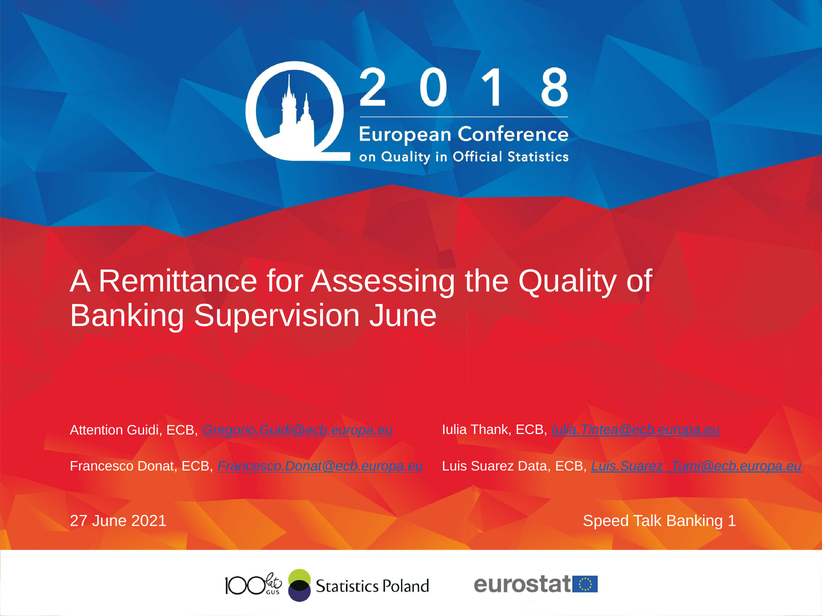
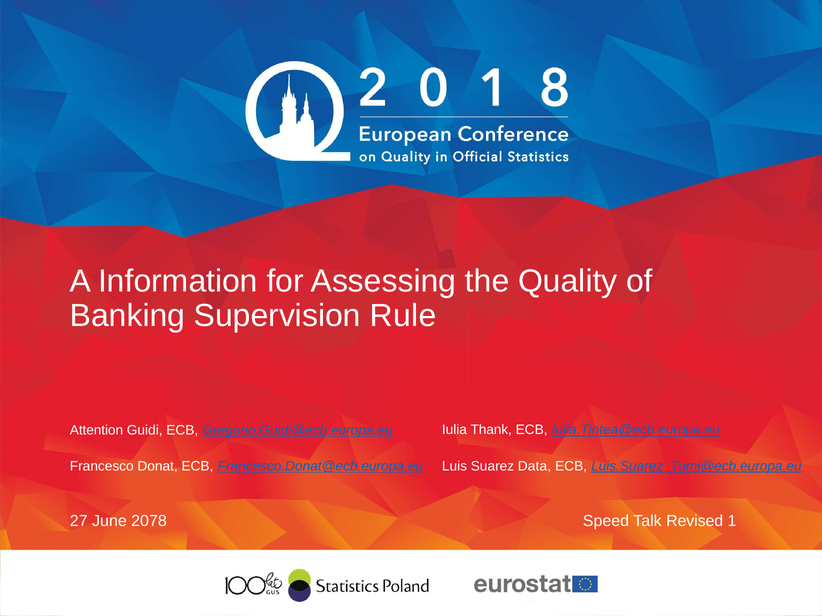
Remittance: Remittance -> Information
Supervision June: June -> Rule
2021: 2021 -> 2078
Talk Banking: Banking -> Revised
